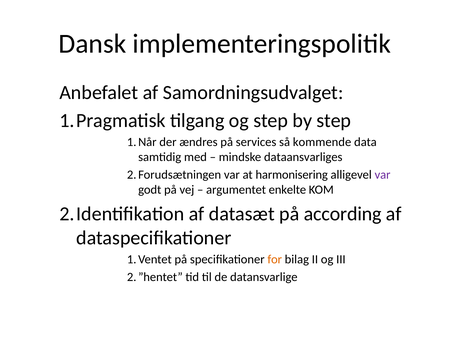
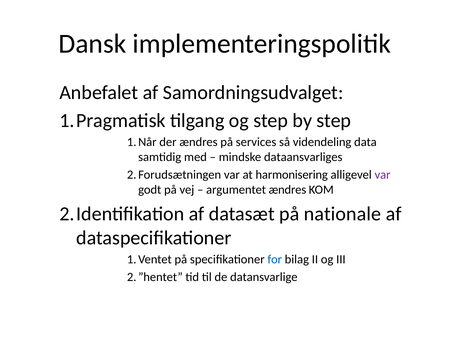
kommende: kommende -> videndeling
argumentet enkelte: enkelte -> ændres
according: according -> nationale
for colour: orange -> blue
